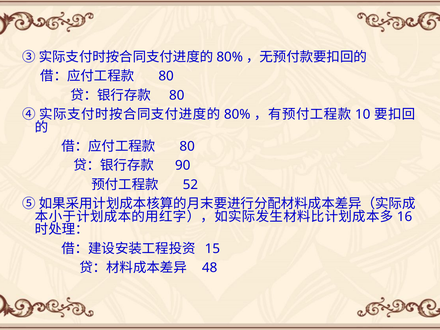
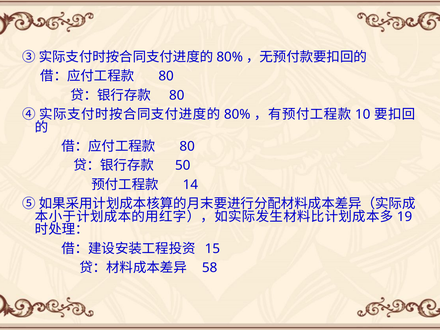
90: 90 -> 50
52: 52 -> 14
16: 16 -> 19
48: 48 -> 58
